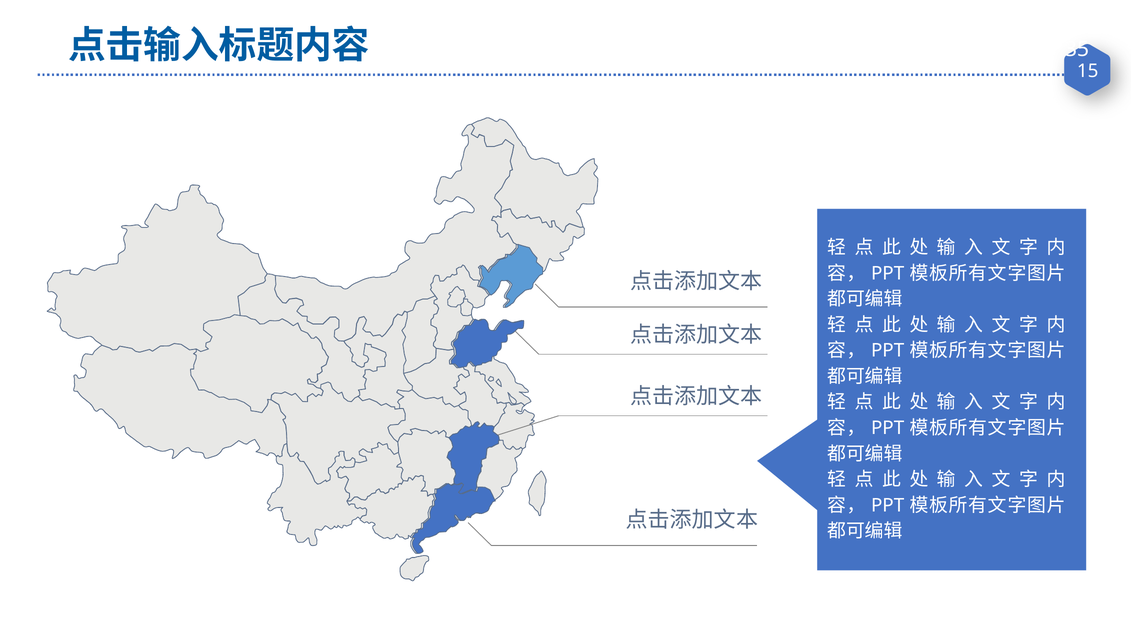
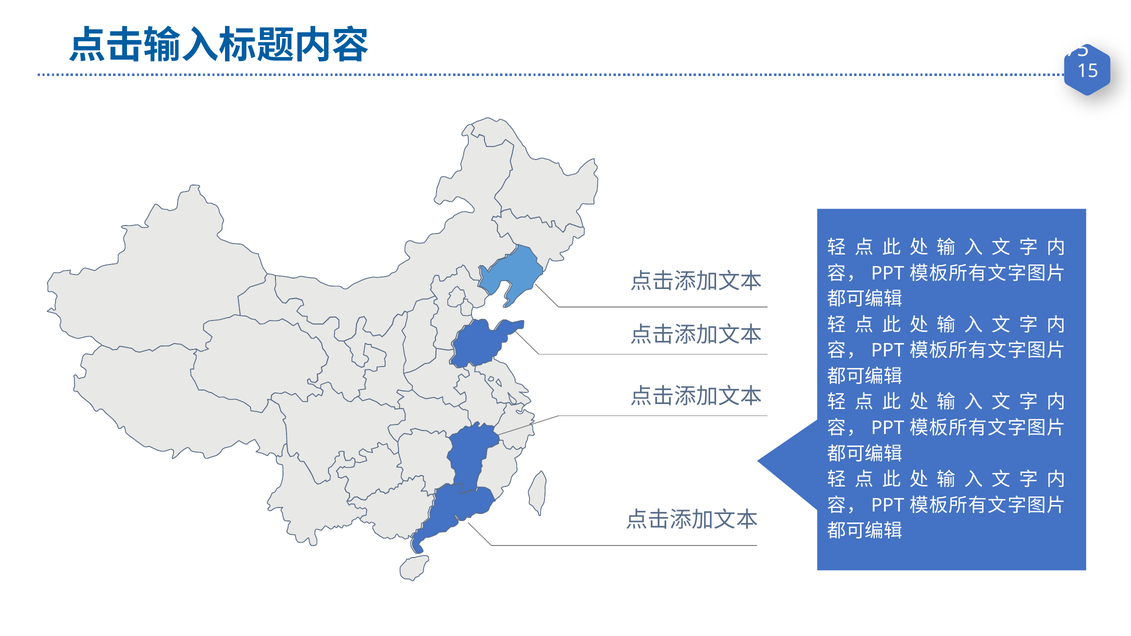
35: 35 -> 75
